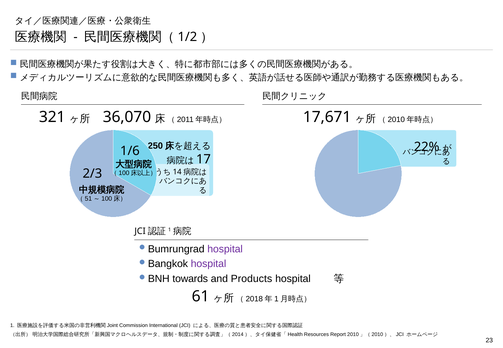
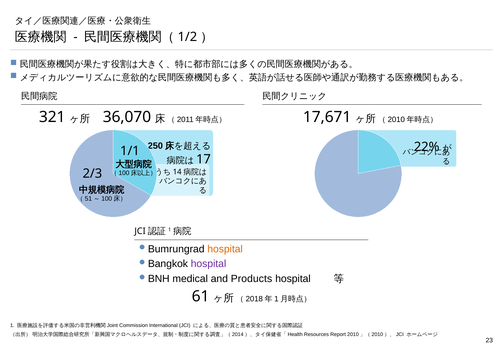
1/6: 1/6 -> 1/1
hospital at (225, 249) colour: purple -> orange
towards: towards -> medical
